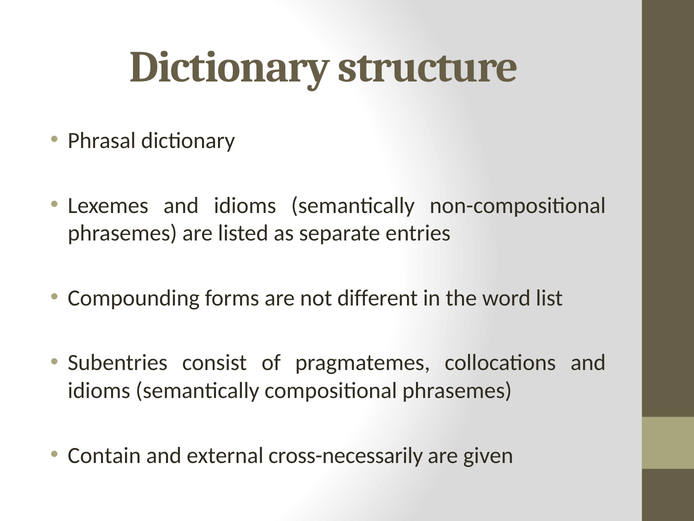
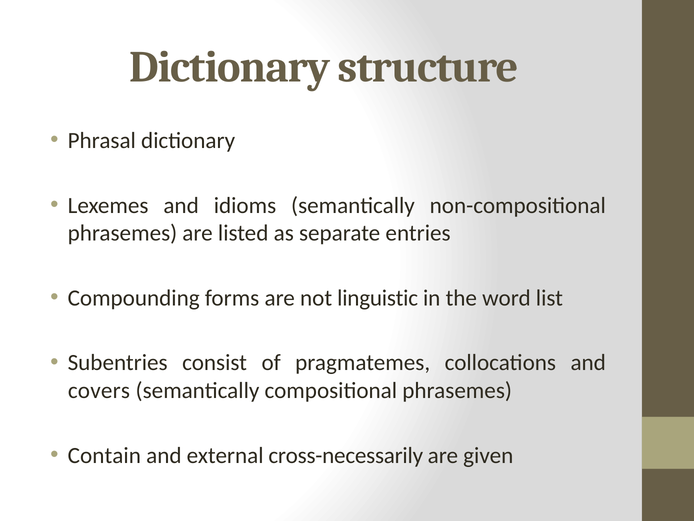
different: different -> linguistic
idioms at (99, 390): idioms -> covers
